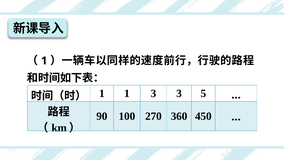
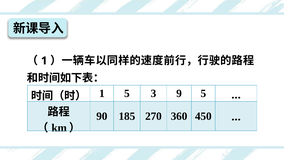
1 1: 1 -> 5
3 3: 3 -> 9
100: 100 -> 185
